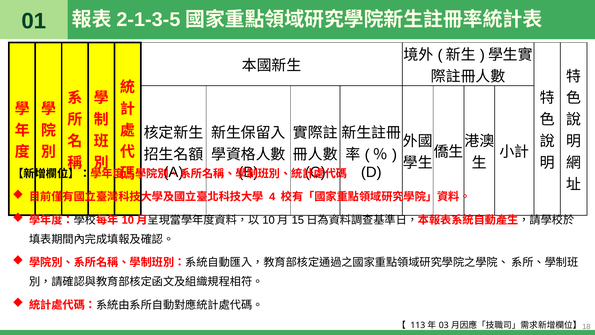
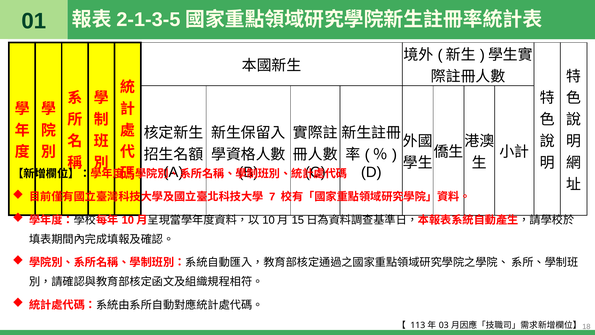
4: 4 -> 7
